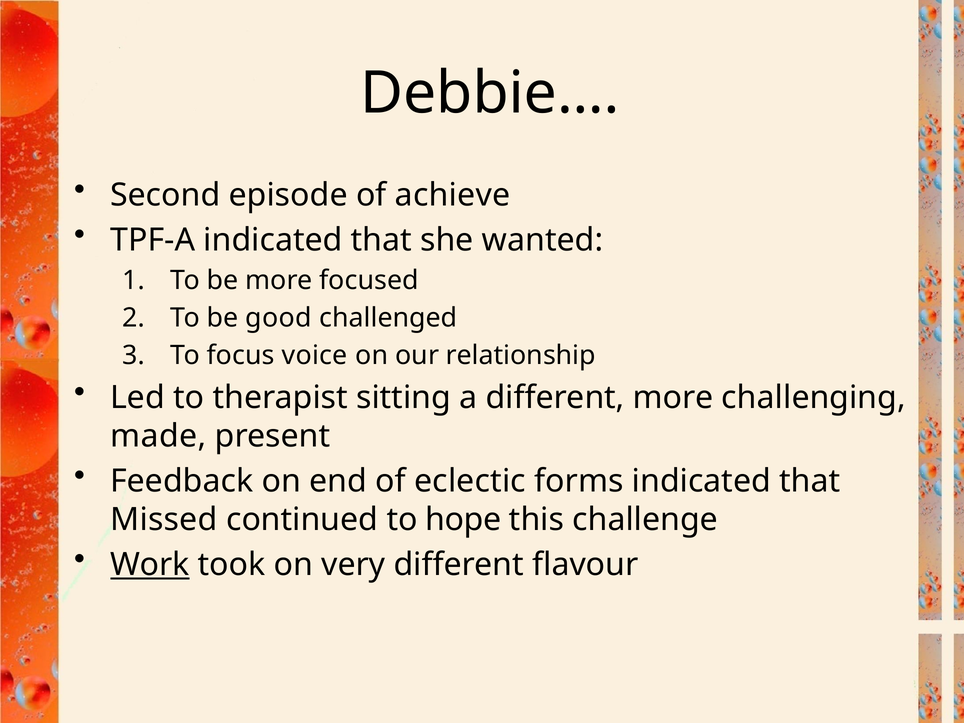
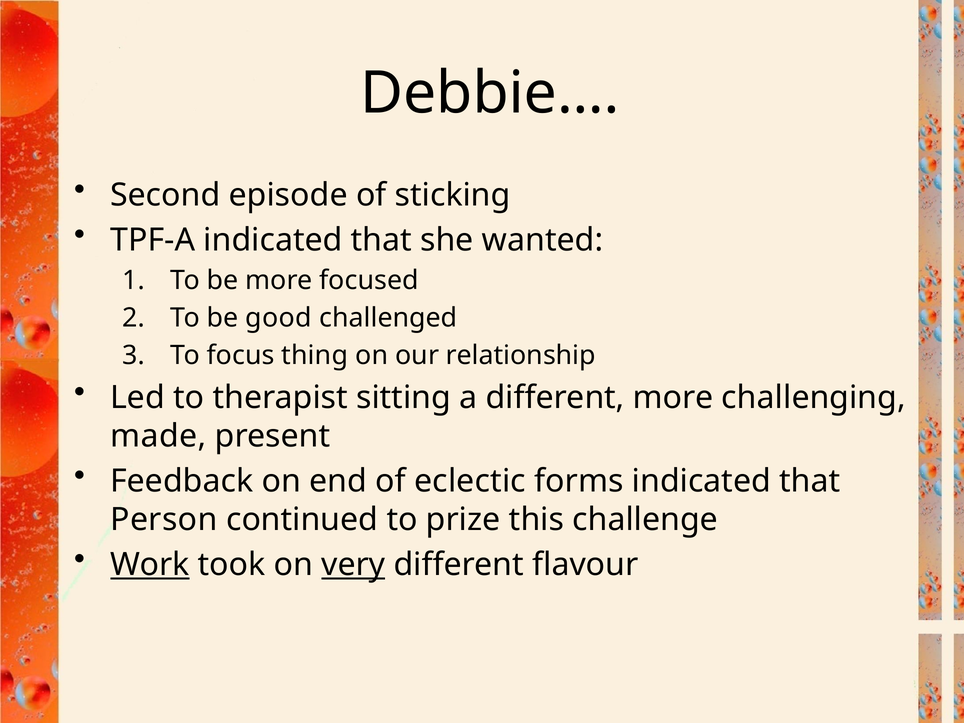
achieve: achieve -> sticking
voice: voice -> thing
Missed: Missed -> Person
hope: hope -> prize
very underline: none -> present
